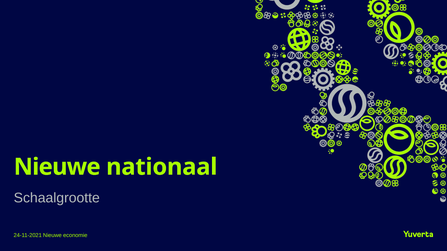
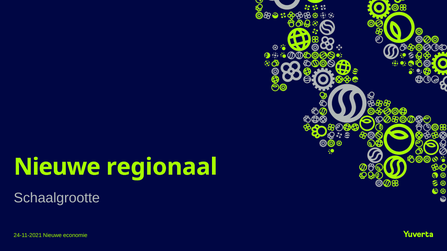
nationaal: nationaal -> regionaal
